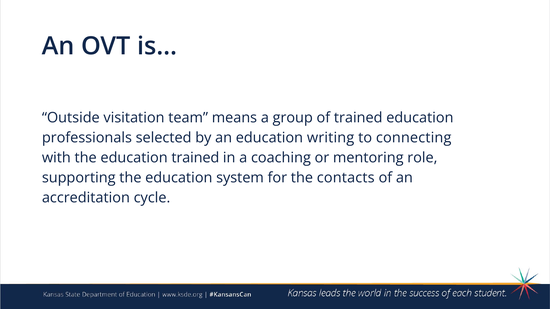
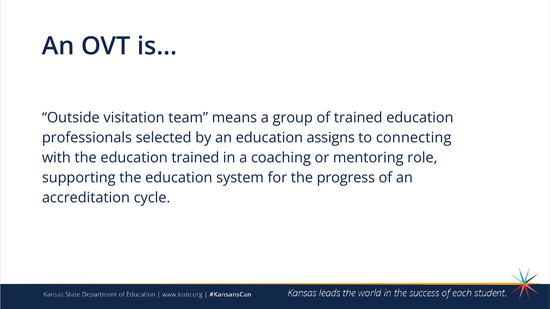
writing: writing -> assigns
contacts: contacts -> progress
